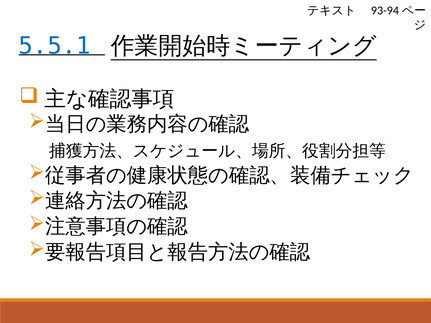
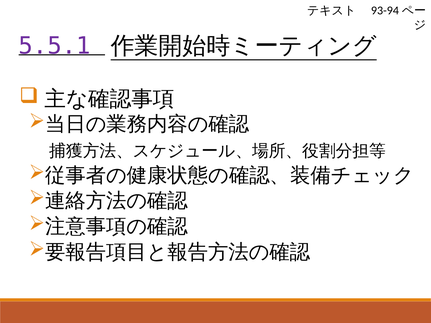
5.5.1 colour: blue -> purple
